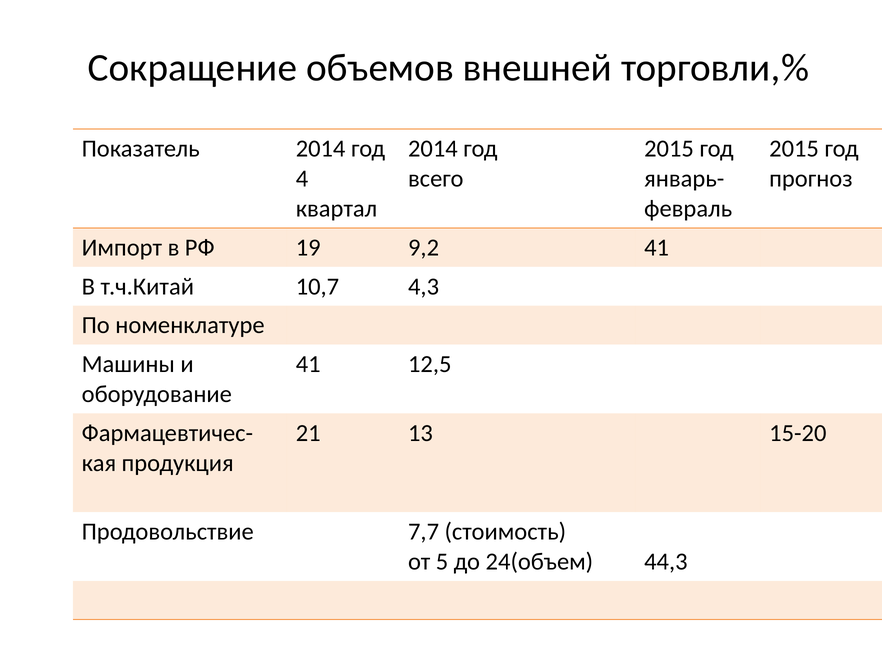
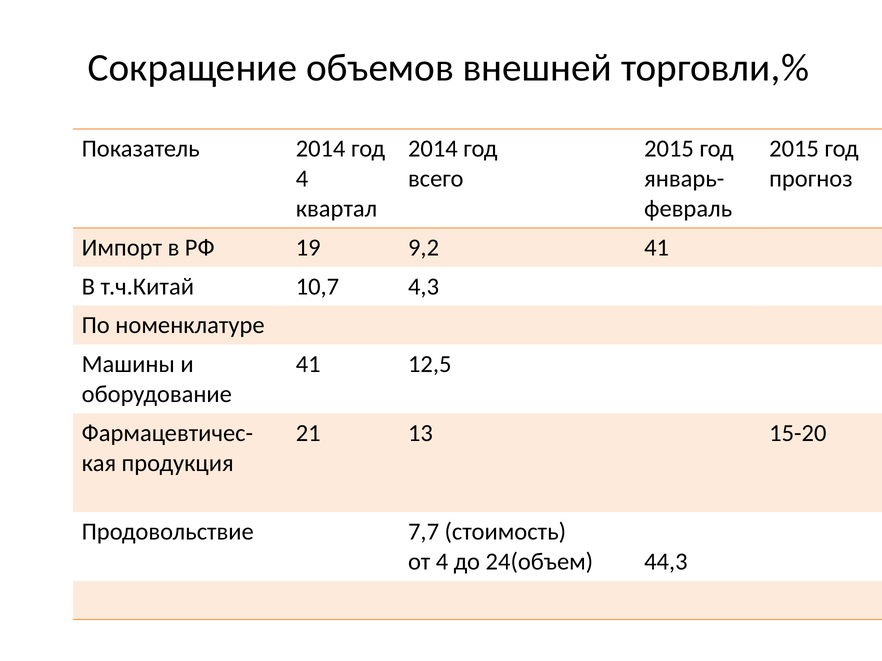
от 5: 5 -> 4
